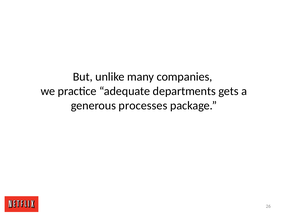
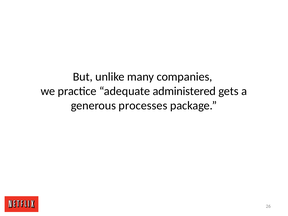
departments: departments -> administered
